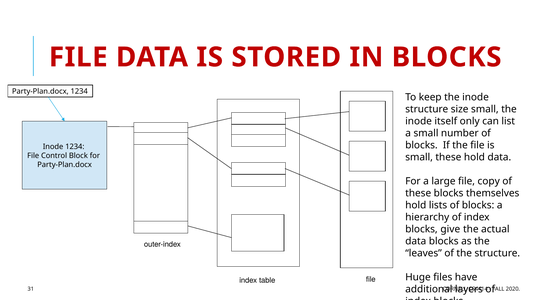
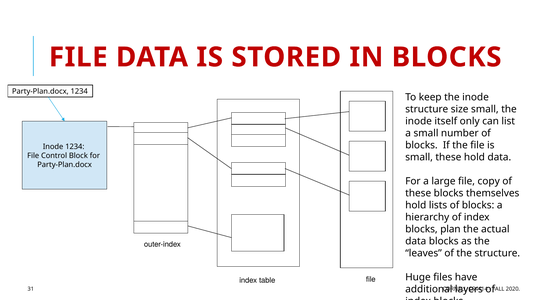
give: give -> plan
